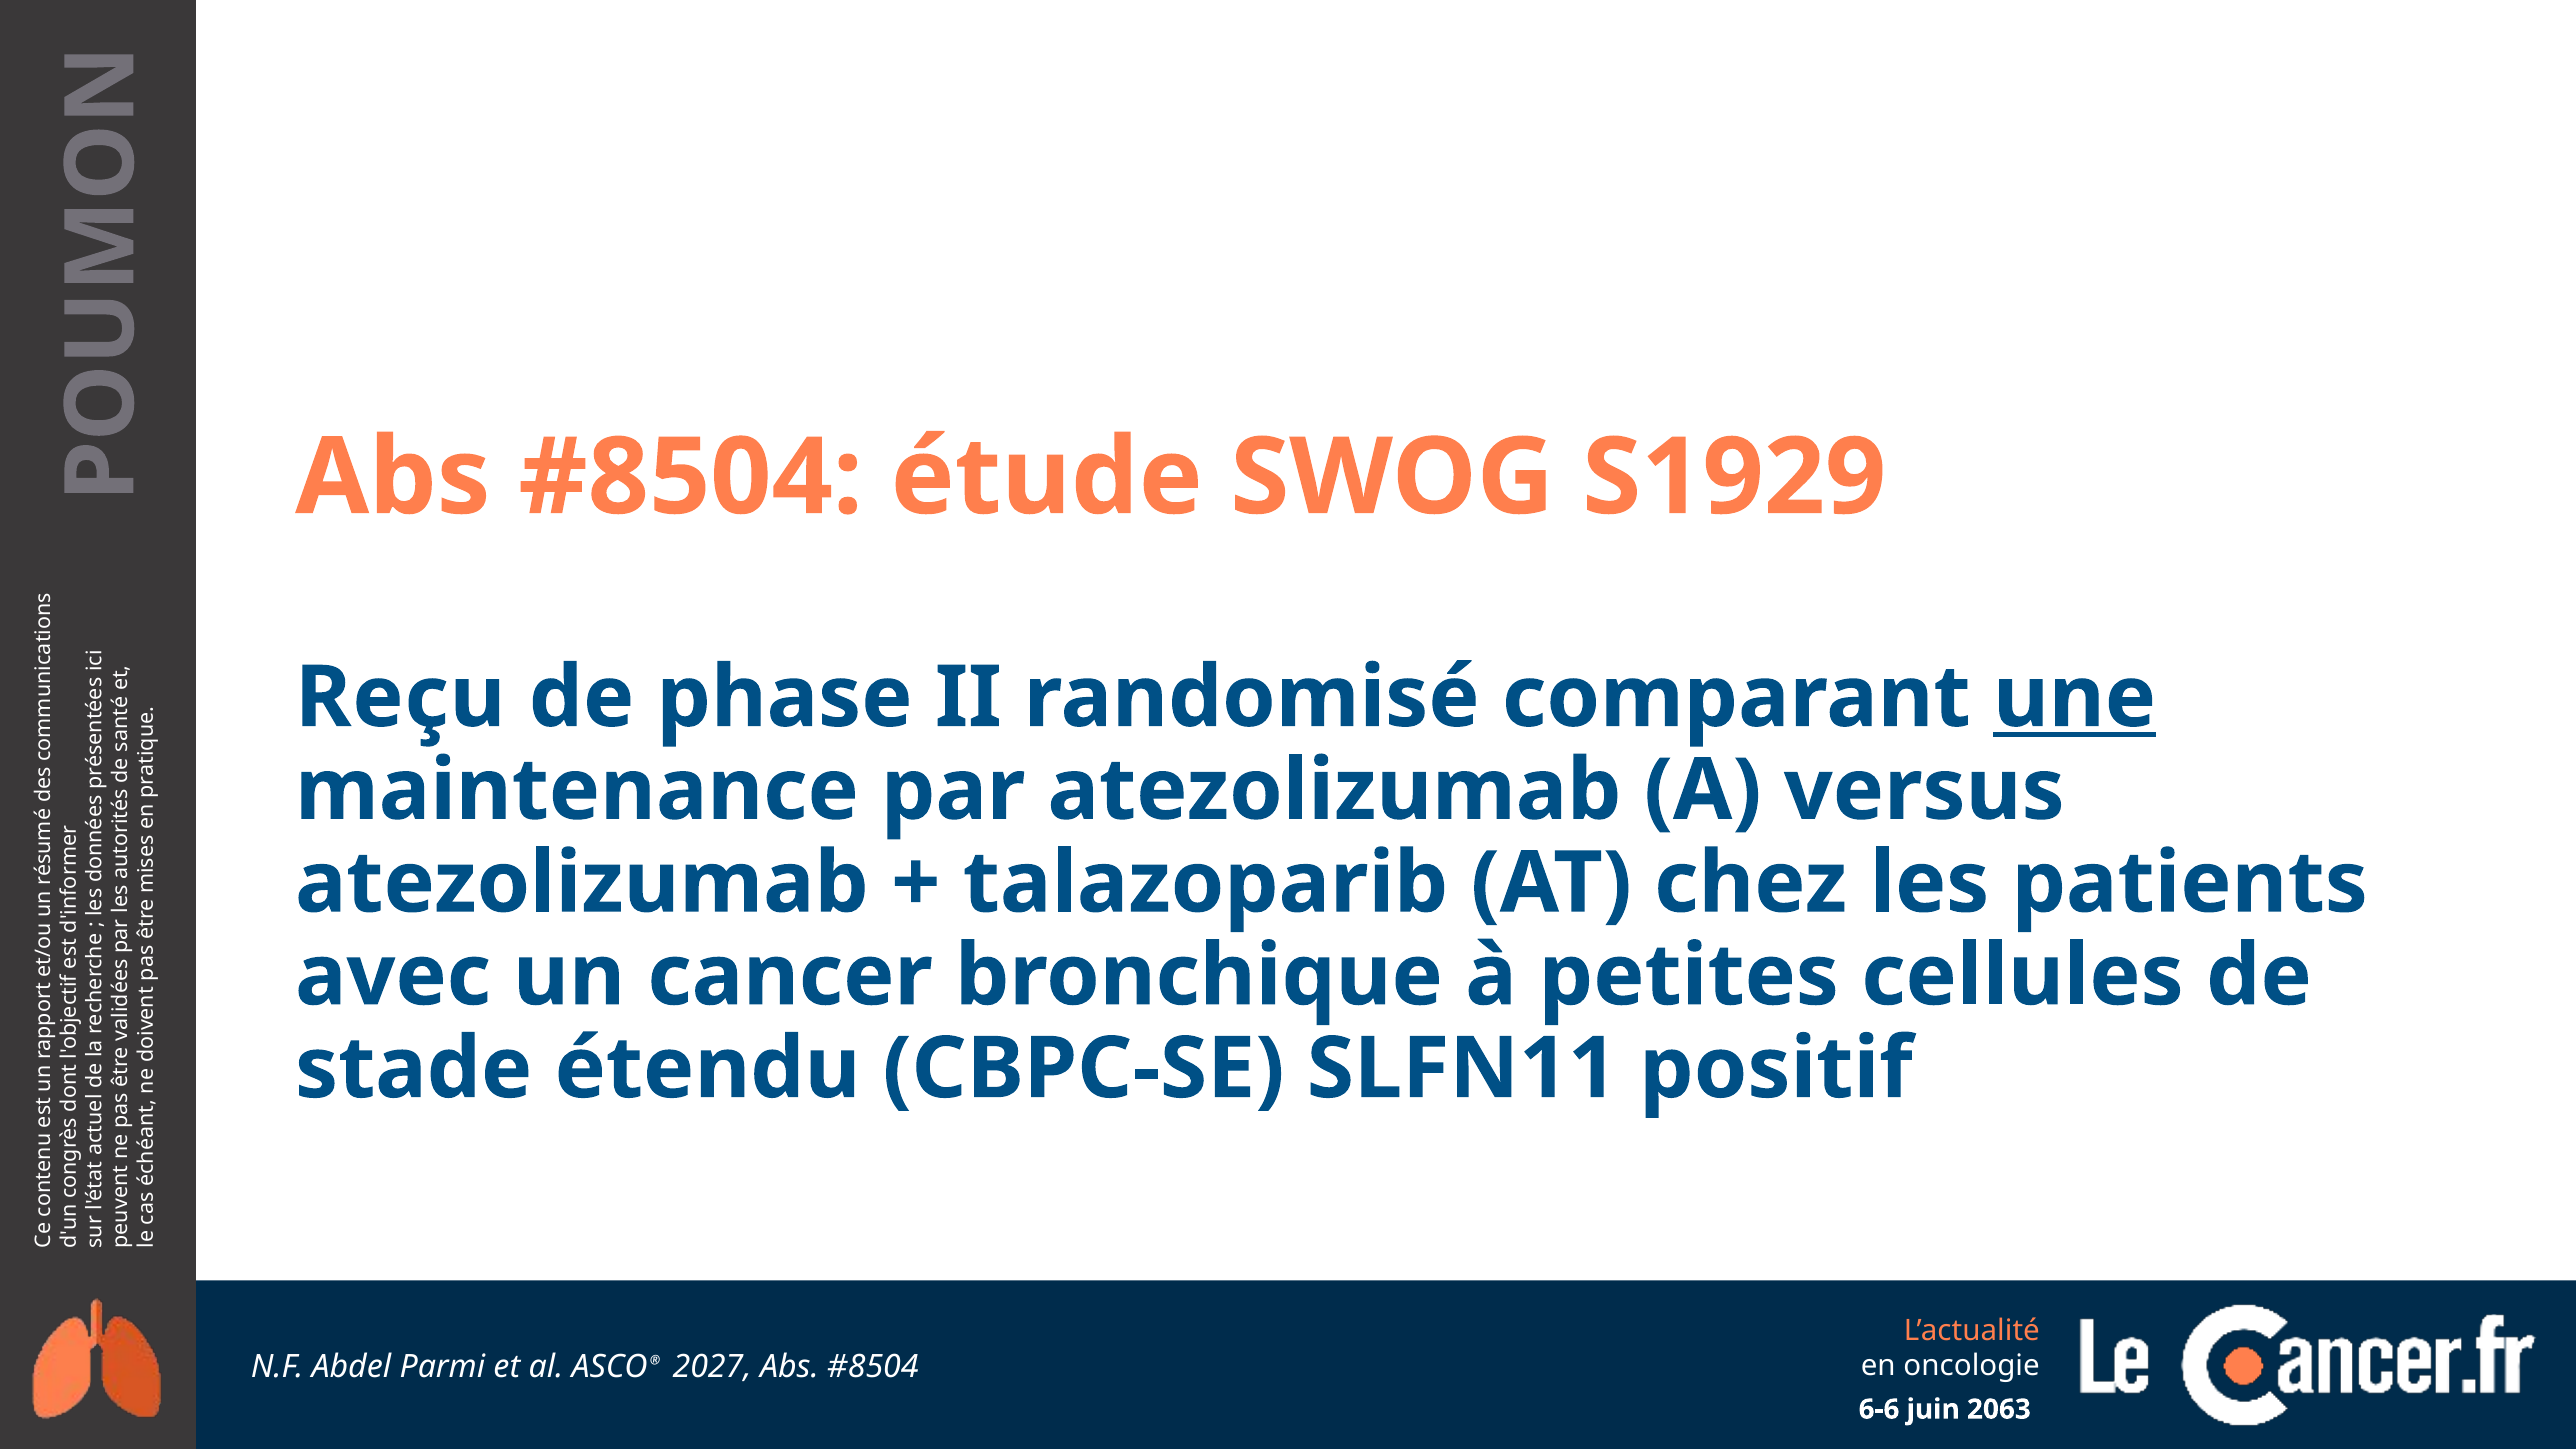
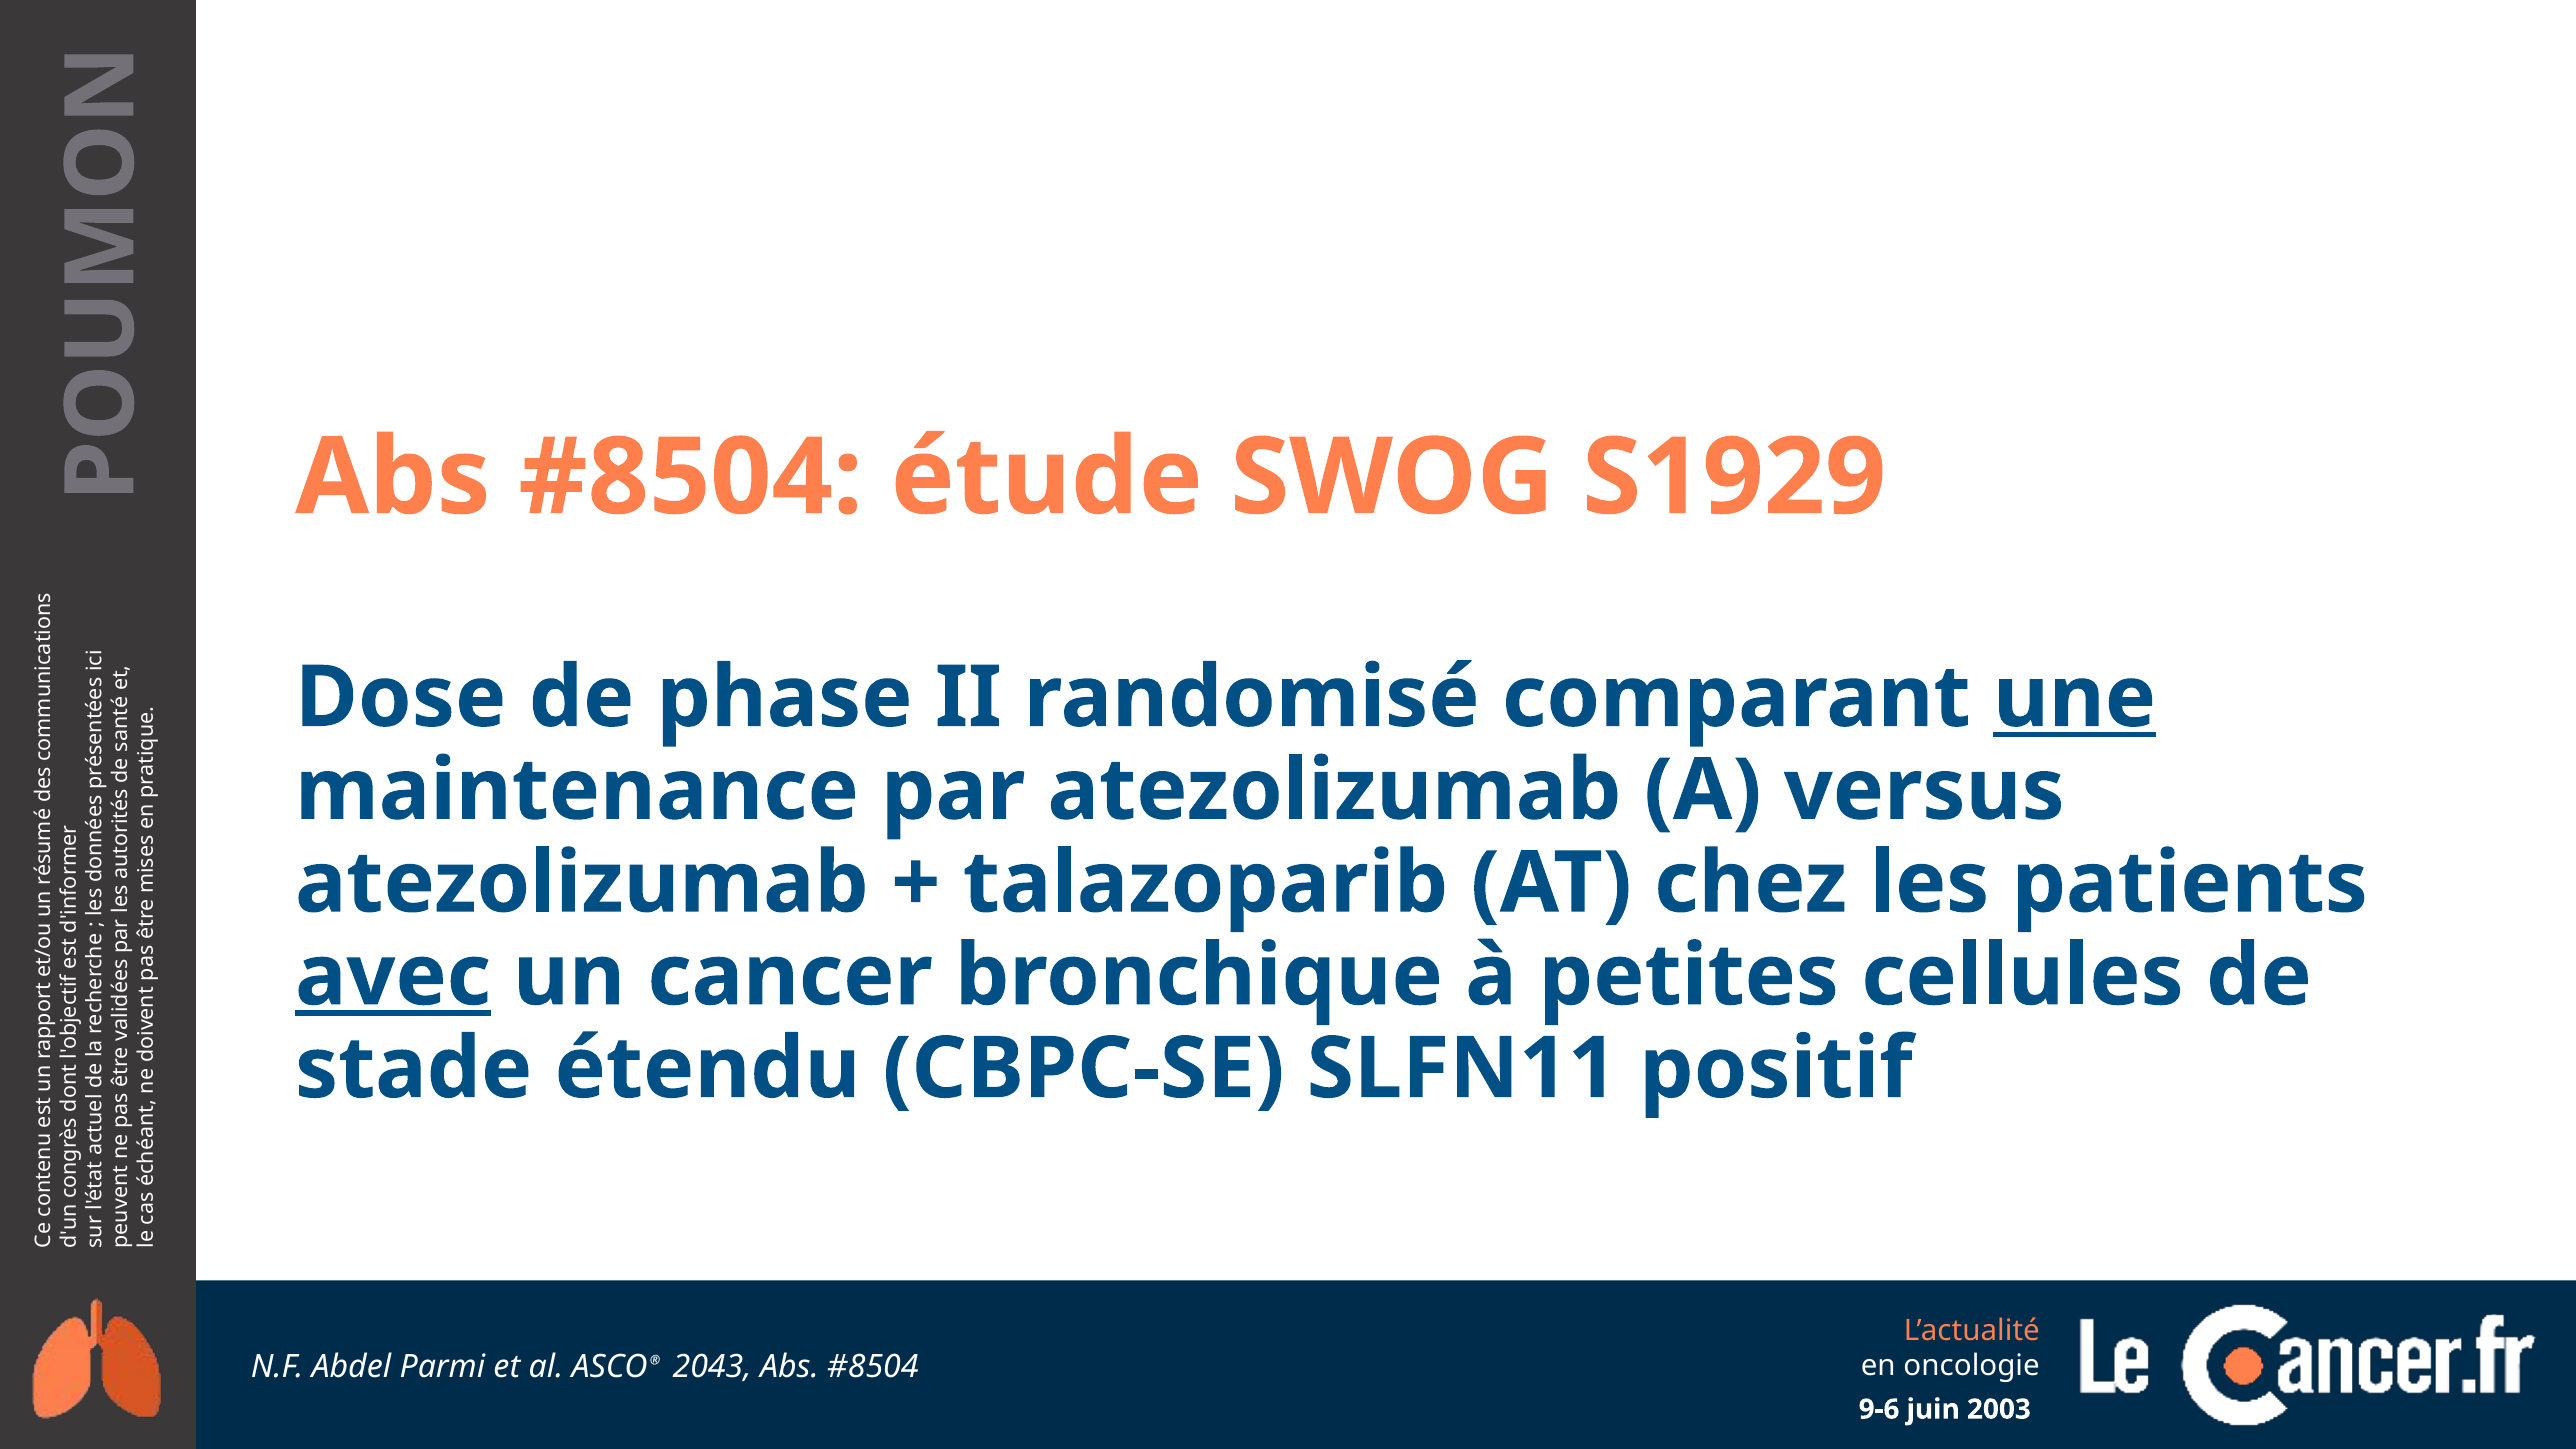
Reçu: Reçu -> Dose
avec underline: none -> present
2027: 2027 -> 2043
6-6: 6-6 -> 9-6
2063: 2063 -> 2003
